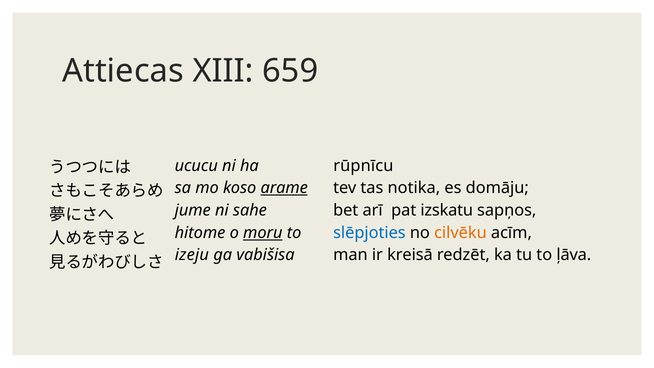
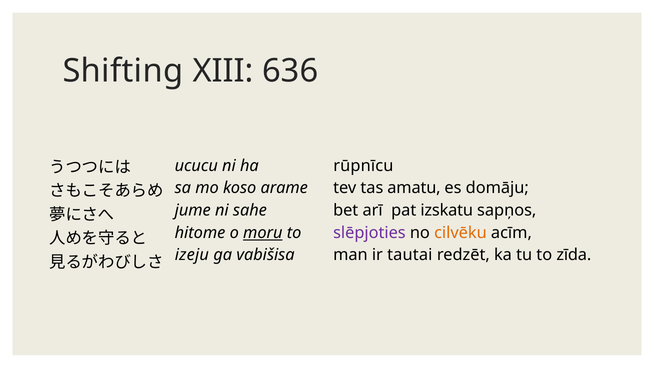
Attiecas: Attiecas -> Shifting
659: 659 -> 636
arame underline: present -> none
notika: notika -> amatu
slēpjoties colour: blue -> purple
kreisā: kreisā -> tautai
ļāva: ļāva -> zīda
